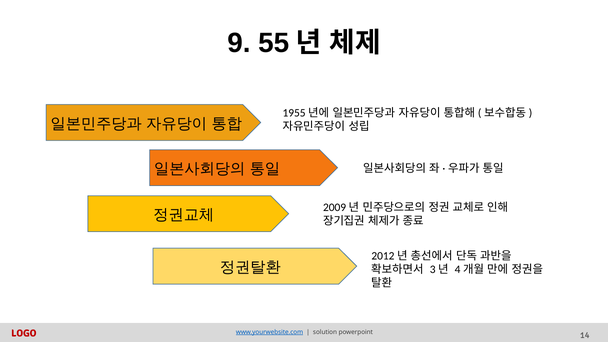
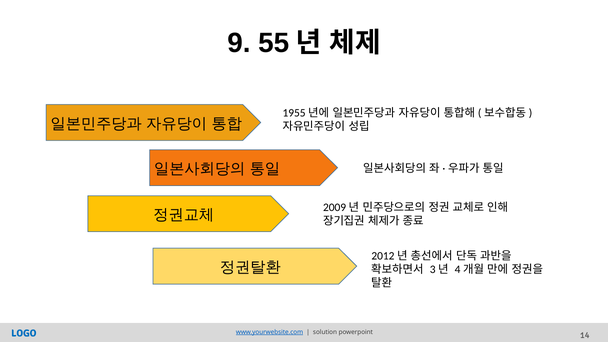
LOGO colour: red -> blue
